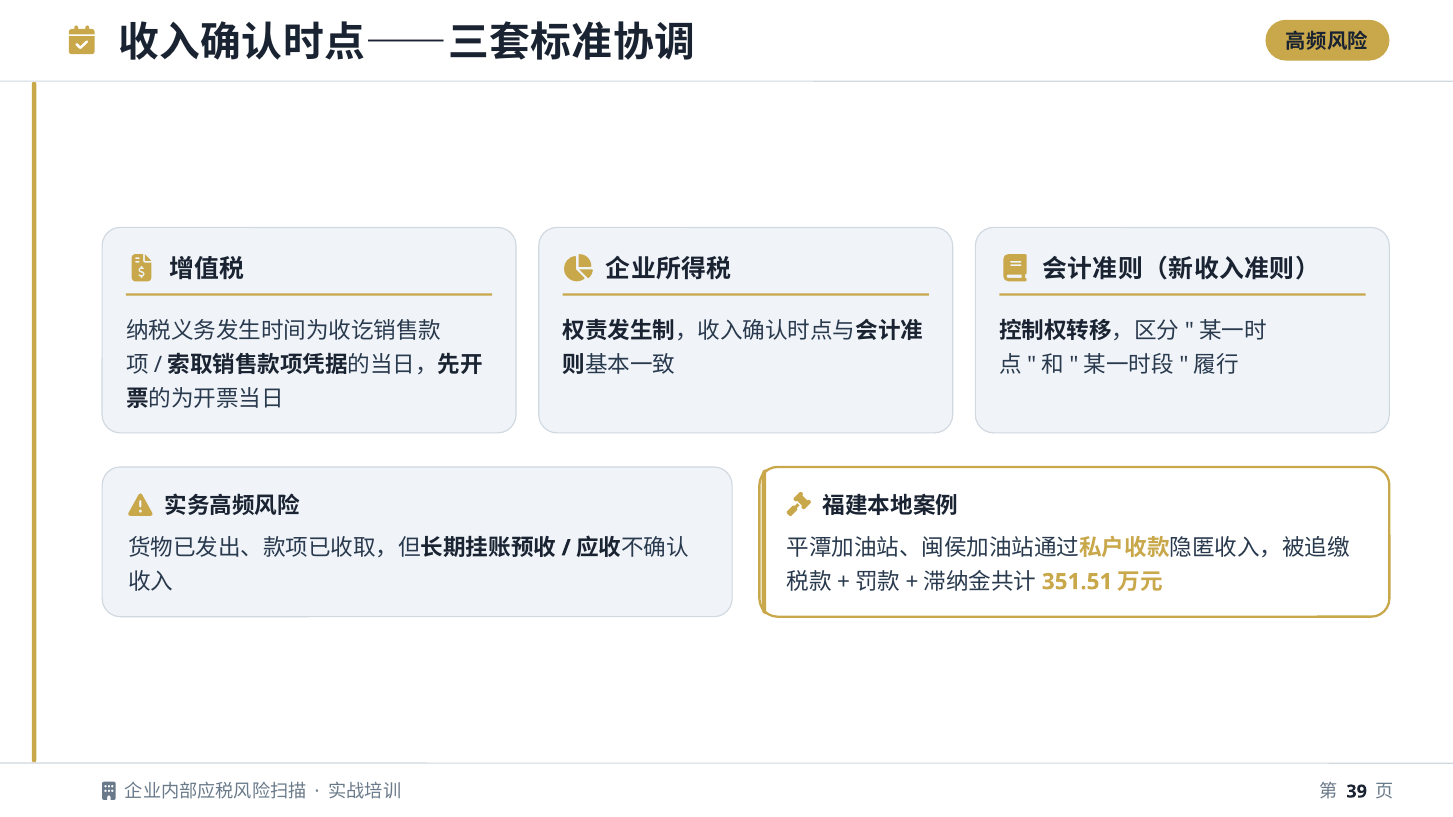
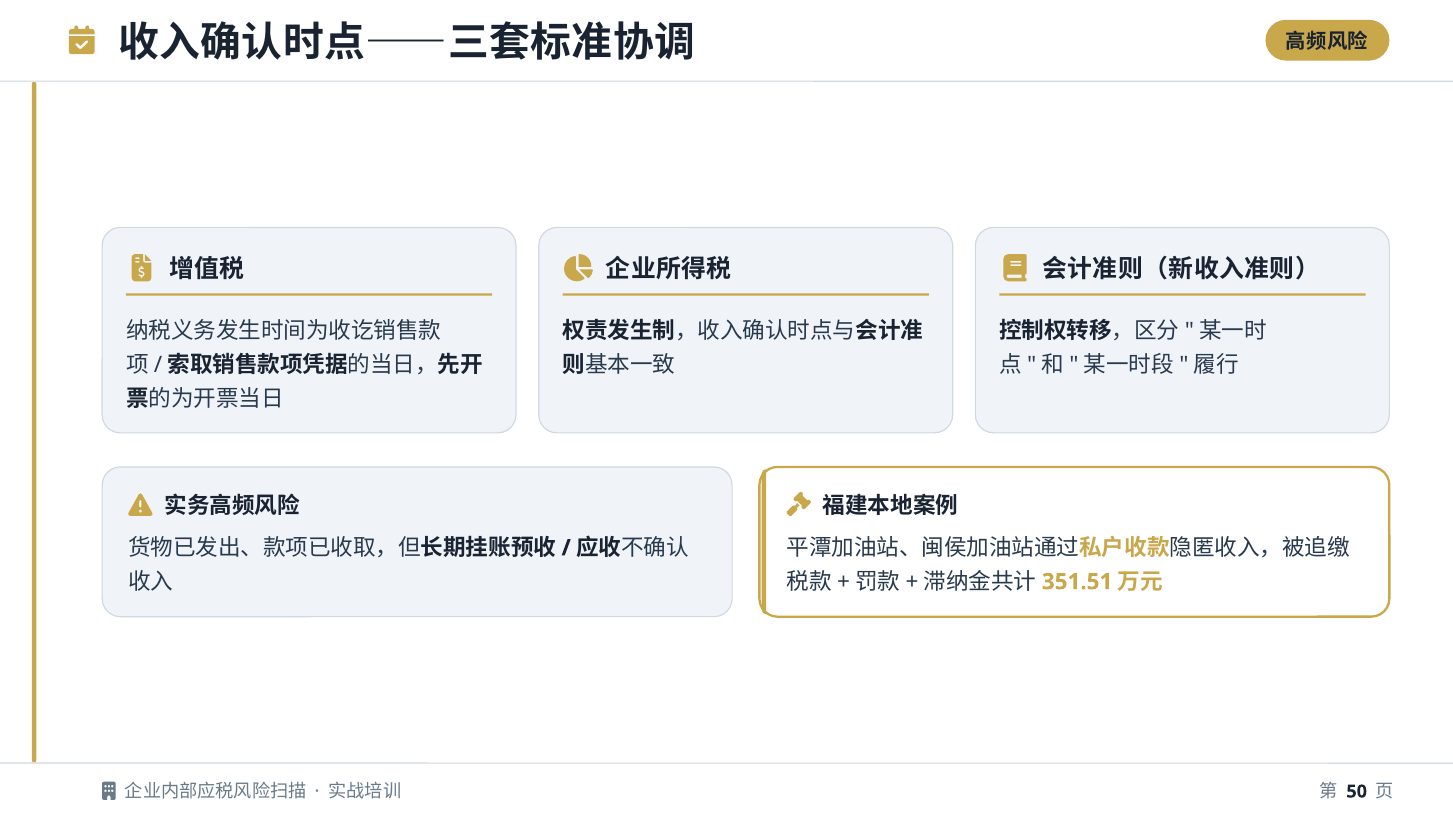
39: 39 -> 50
